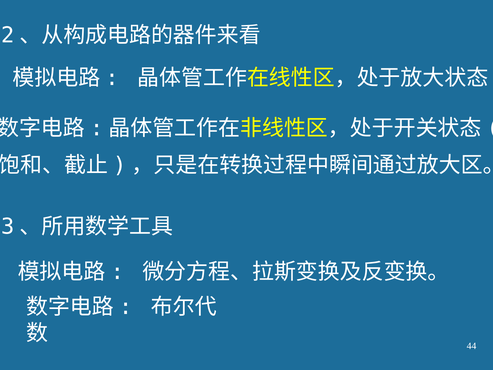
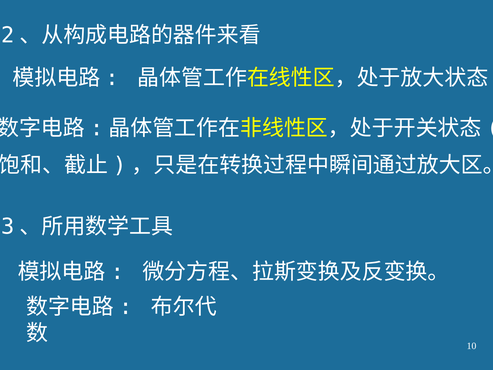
44: 44 -> 10
